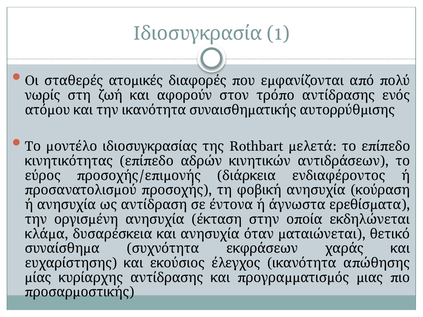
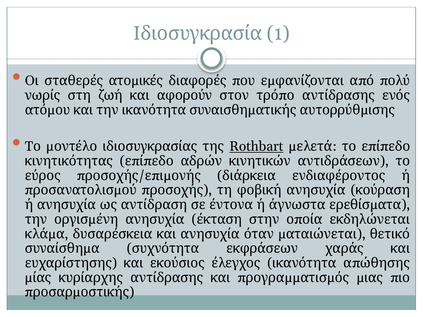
Rothbart underline: none -> present
